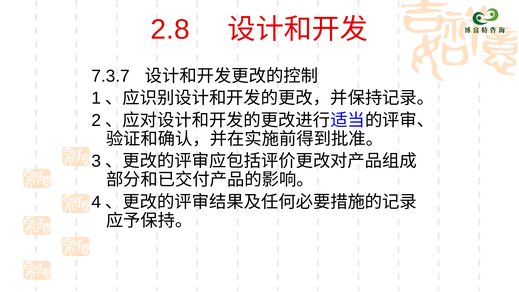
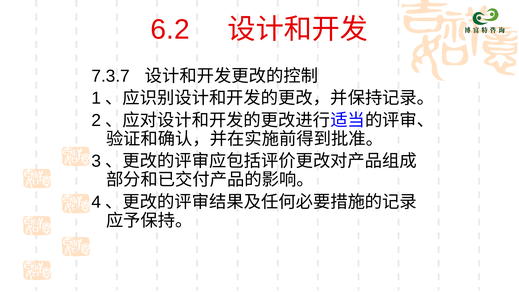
2.8: 2.8 -> 6.2
